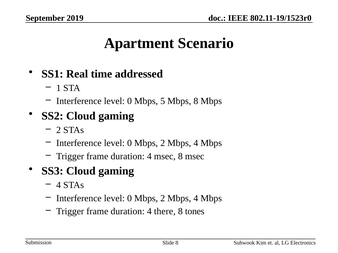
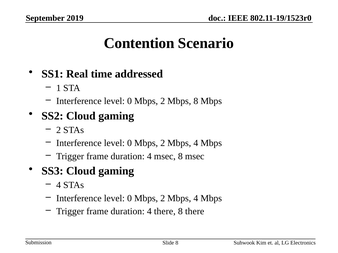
Apartment: Apartment -> Contention
5 at (163, 101): 5 -> 2
8 tones: tones -> there
